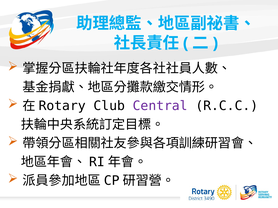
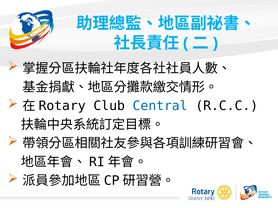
Central colour: purple -> blue
